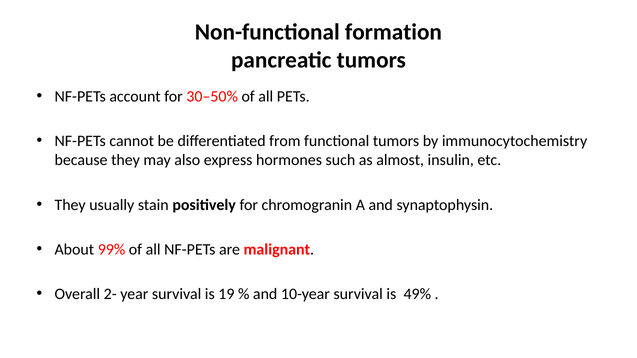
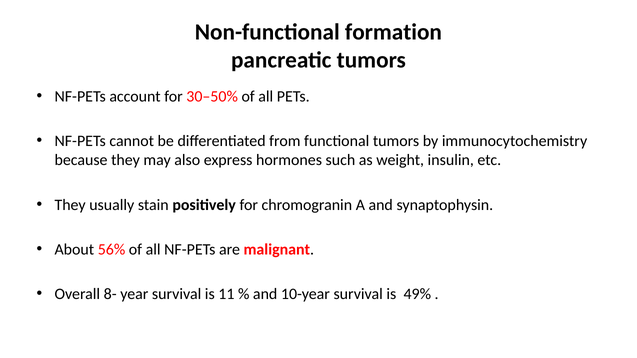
almost: almost -> weight
99%: 99% -> 56%
2-: 2- -> 8-
19: 19 -> 11
